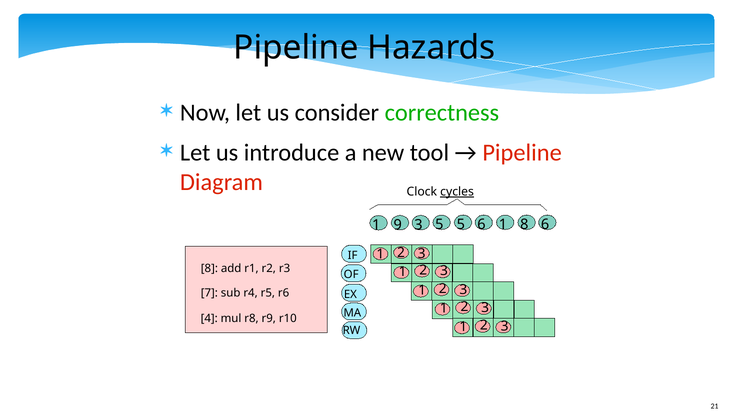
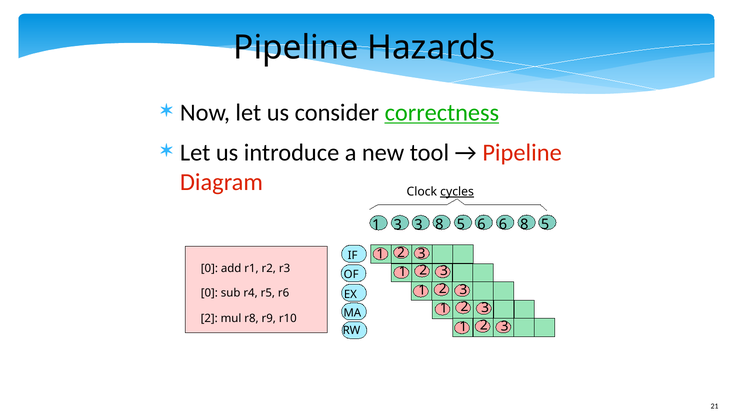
correctness underline: none -> present
1 9: 9 -> 3
3 5: 5 -> 8
6 1: 1 -> 6
6 at (545, 224): 6 -> 5
8 at (209, 269): 8 -> 0
7 at (209, 293): 7 -> 0
4 at (209, 318): 4 -> 2
